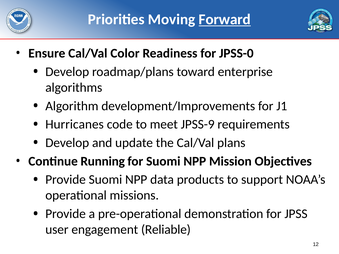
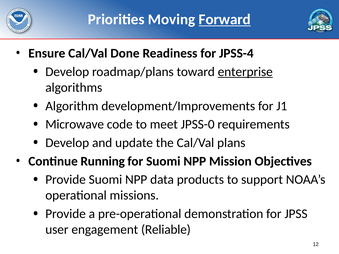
Color: Color -> Done
JPSS-0: JPSS-0 -> JPSS-4
enterprise underline: none -> present
Hurricanes: Hurricanes -> Microwave
JPSS-9: JPSS-9 -> JPSS-0
